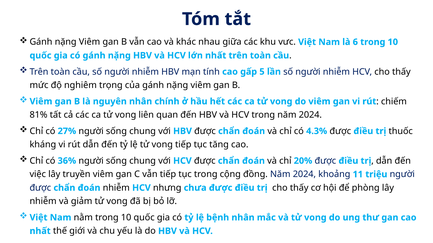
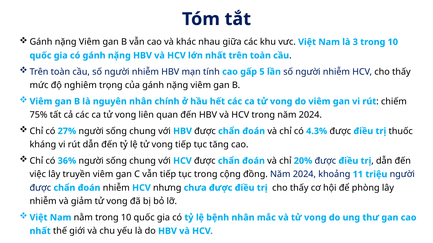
6: 6 -> 3
81%: 81% -> 75%
